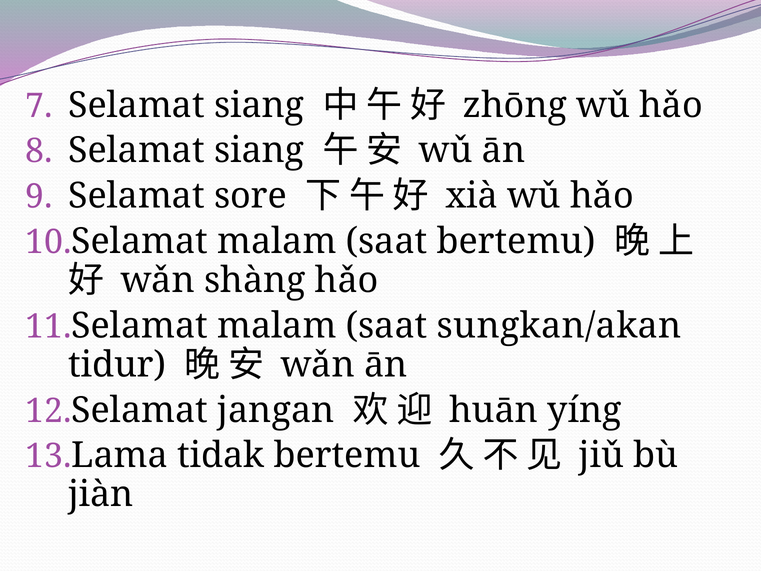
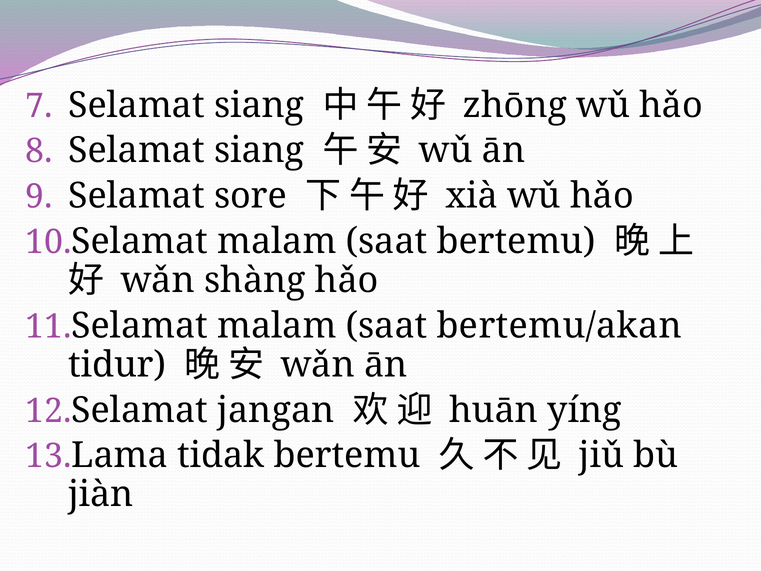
sungkan/akan: sungkan/akan -> bertemu/akan
